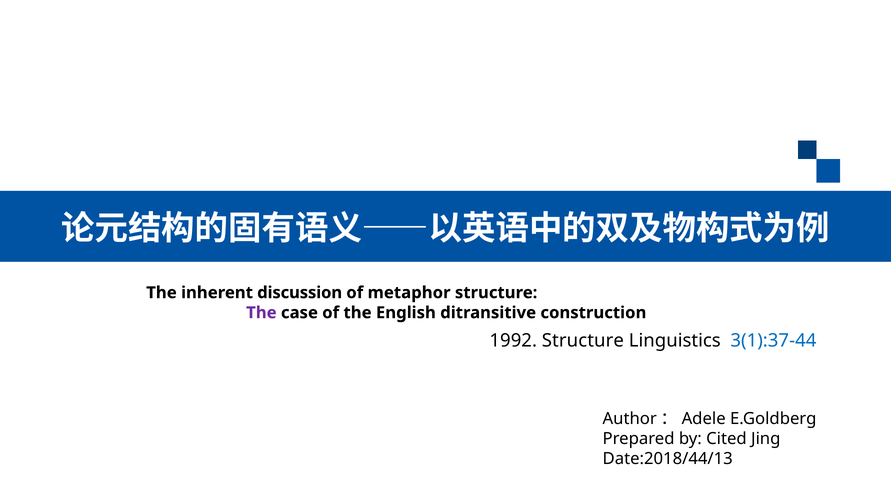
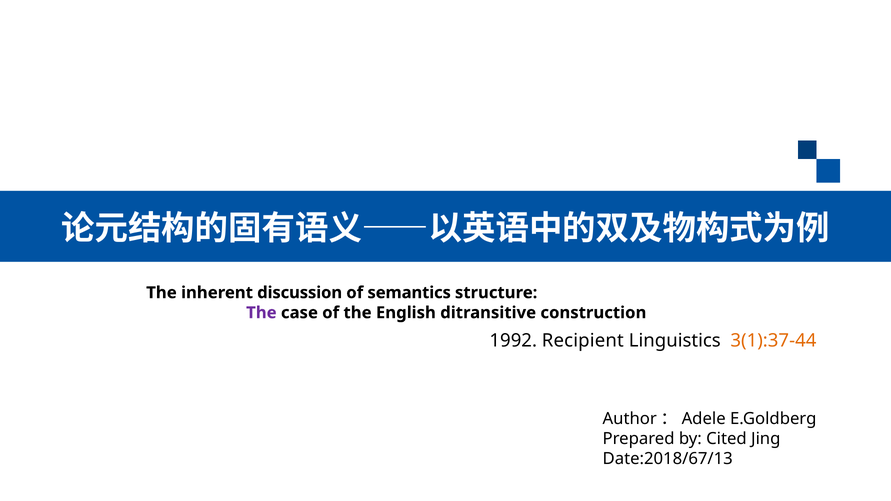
metaphor: metaphor -> semantics
1992 Structure: Structure -> Recipient
3(1):37-44 colour: blue -> orange
Date:2018/44/13: Date:2018/44/13 -> Date:2018/67/13
